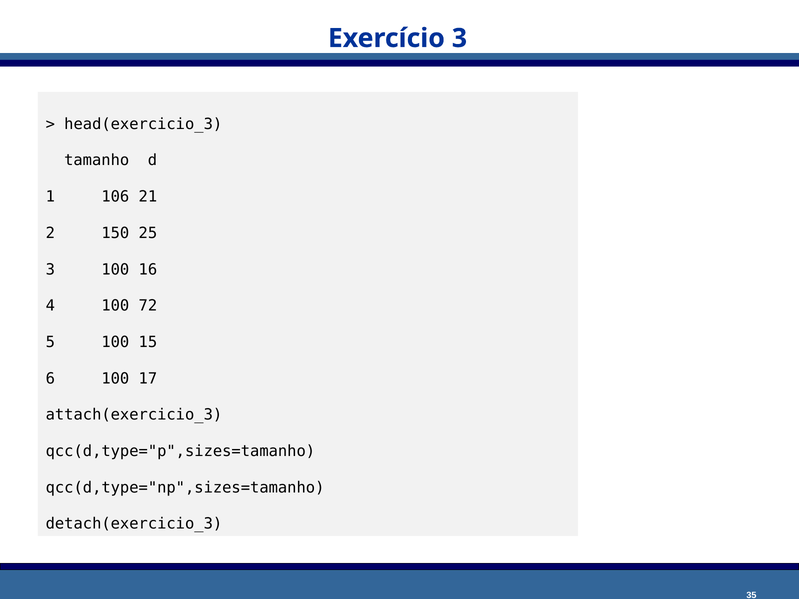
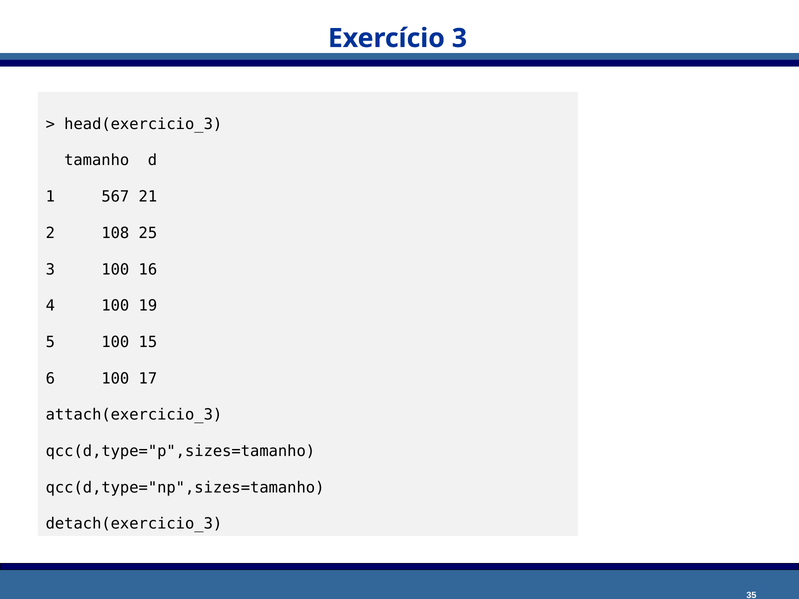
106: 106 -> 567
150: 150 -> 108
72: 72 -> 19
